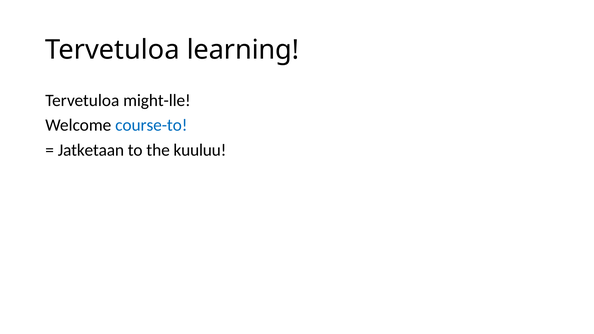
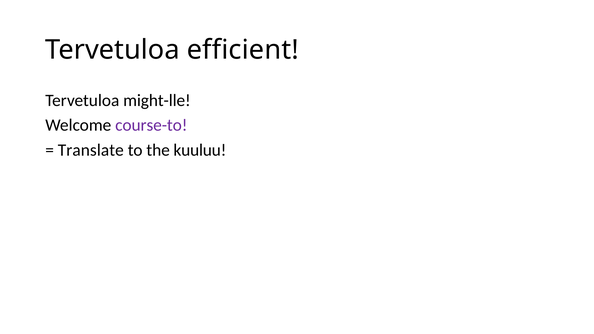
learning: learning -> efficient
course-to colour: blue -> purple
Jatketaan: Jatketaan -> Translate
